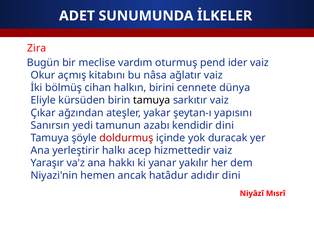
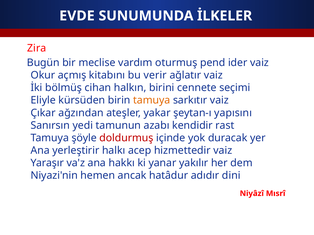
ADET: ADET -> EVDE
nâsa: nâsa -> verir
dünya: dünya -> seçimi
tamuya at (152, 100) colour: black -> orange
kendidir dini: dini -> rast
